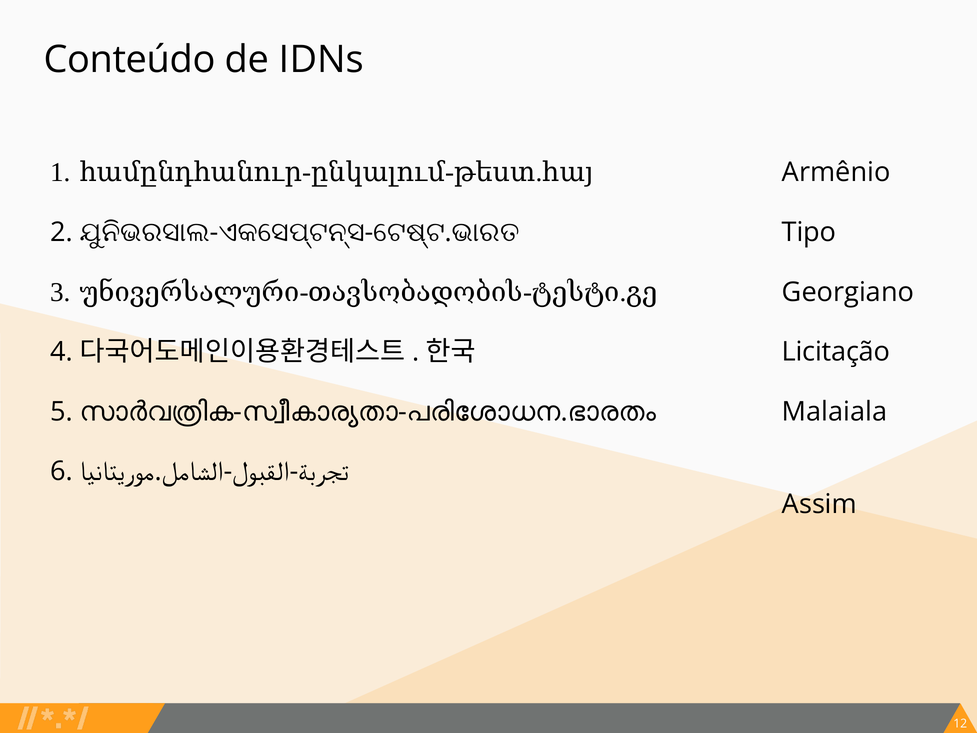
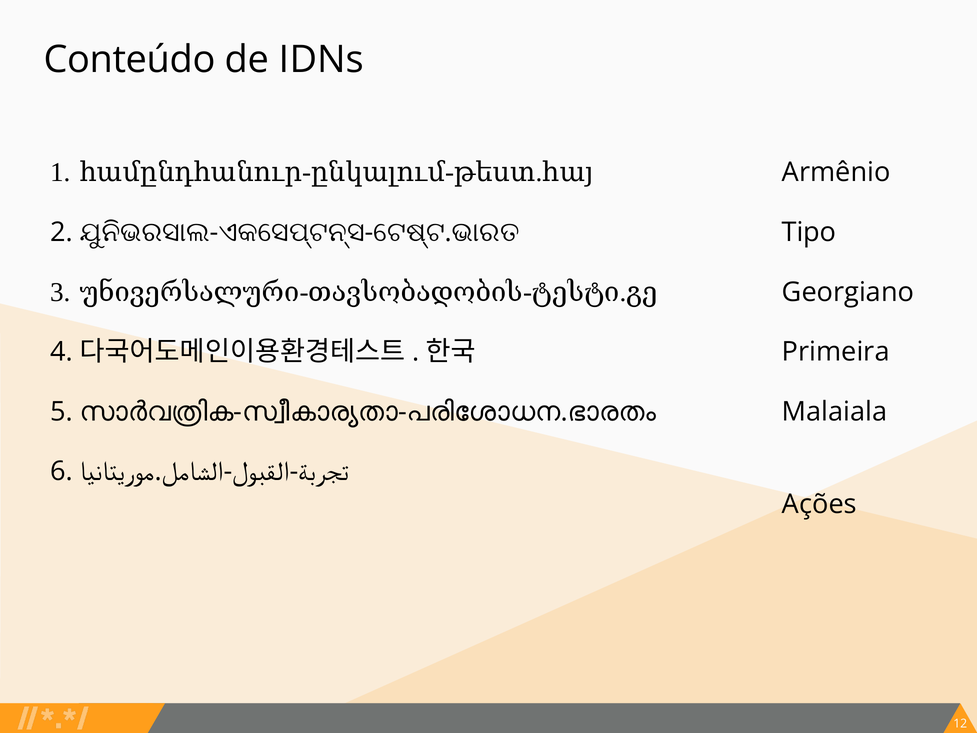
Licitação: Licitação -> Primeira
Assim: Assim -> Ações
